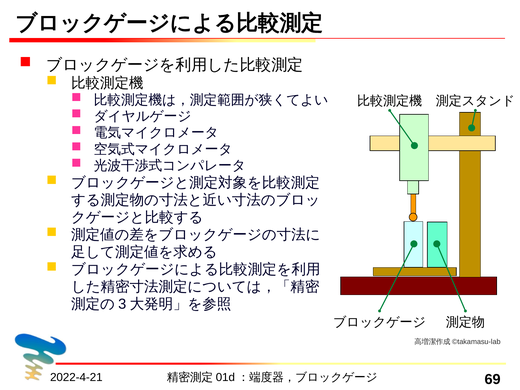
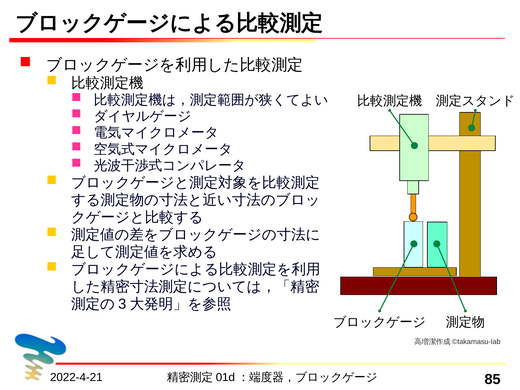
69: 69 -> 85
